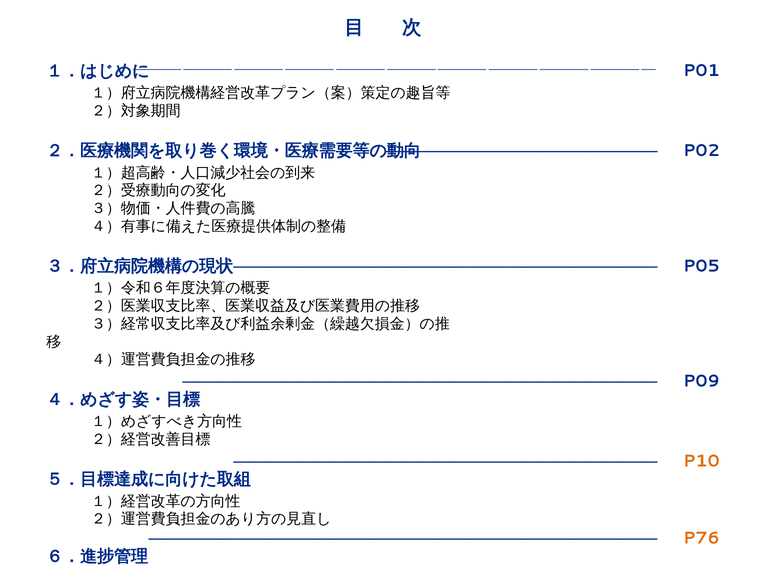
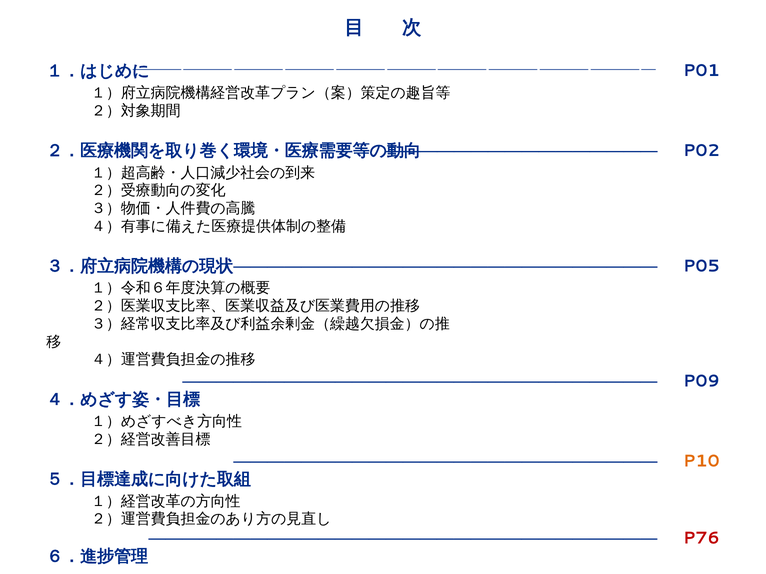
P76 colour: orange -> red
